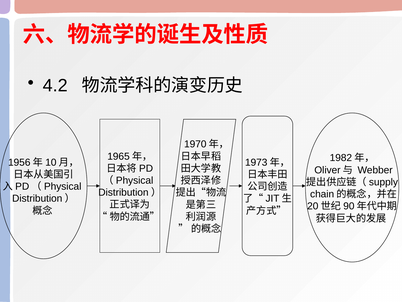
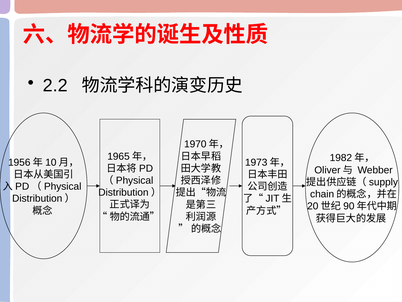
4.2: 4.2 -> 2.2
